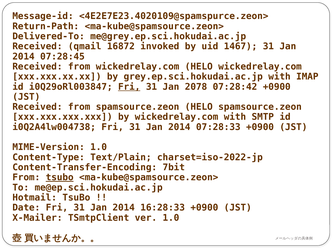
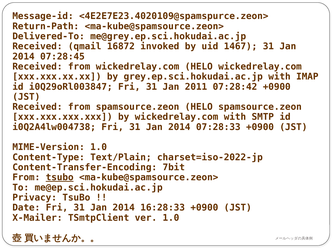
Fri at (129, 87) underline: present -> none
2078: 2078 -> 2011
Hotmail: Hotmail -> Privacy
